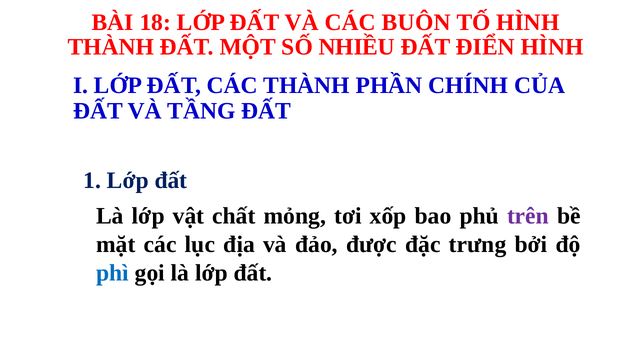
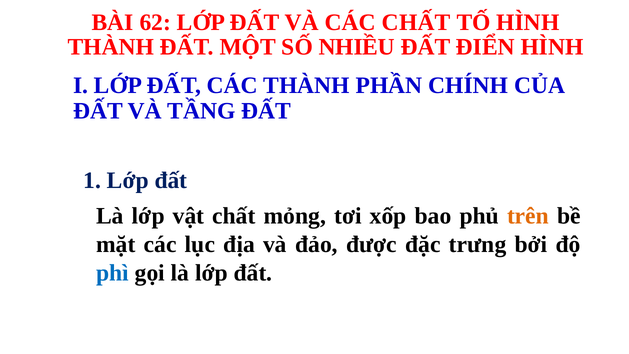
18: 18 -> 62
CÁC BUÔN: BUÔN -> CHẤT
trên colour: purple -> orange
